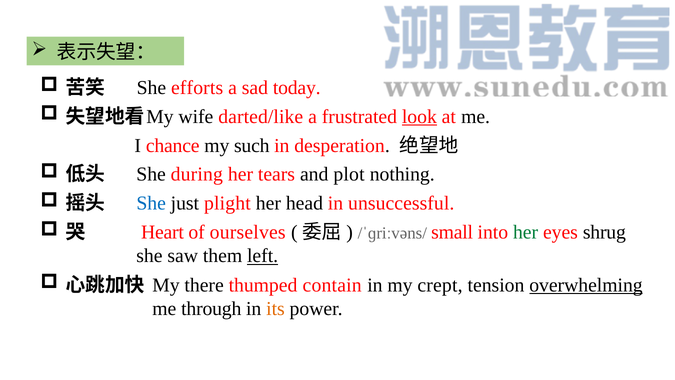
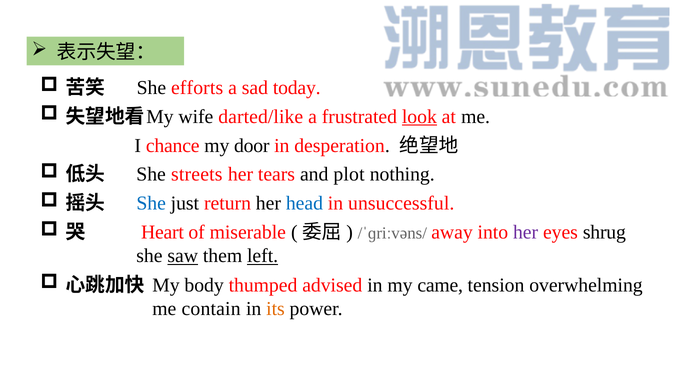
such: such -> door
during: during -> streets
plight: plight -> return
head colour: black -> blue
ourselves: ourselves -> miserable
small: small -> away
her at (526, 232) colour: green -> purple
saw underline: none -> present
there: there -> body
contain: contain -> advised
crept: crept -> came
overwhelming underline: present -> none
through: through -> contain
